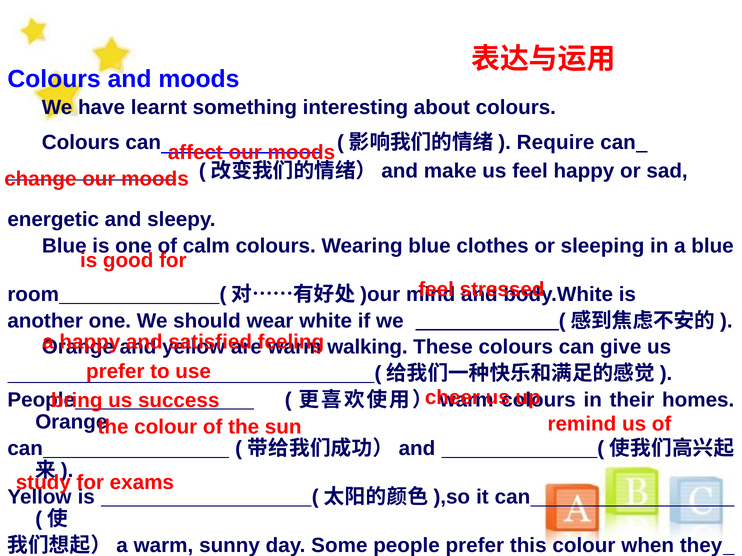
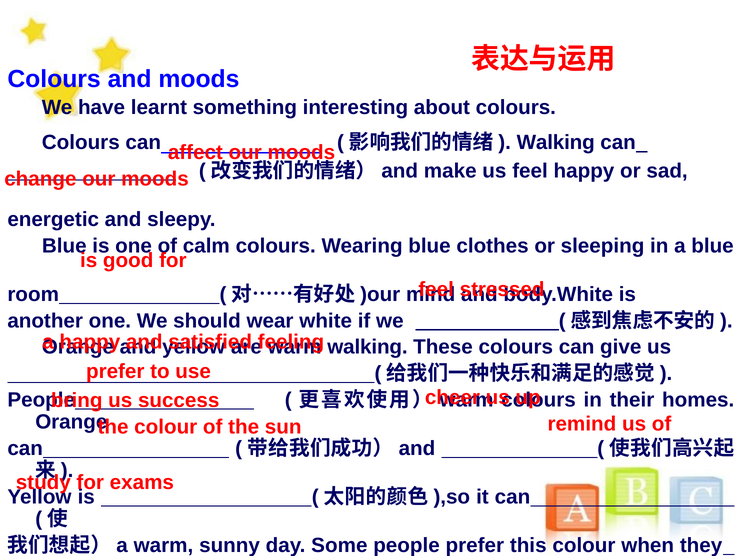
Require at (556, 143): Require -> Walking
